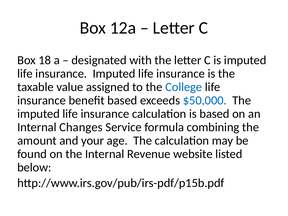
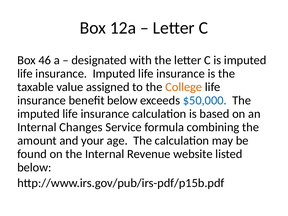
18: 18 -> 46
College colour: blue -> orange
benefit based: based -> below
